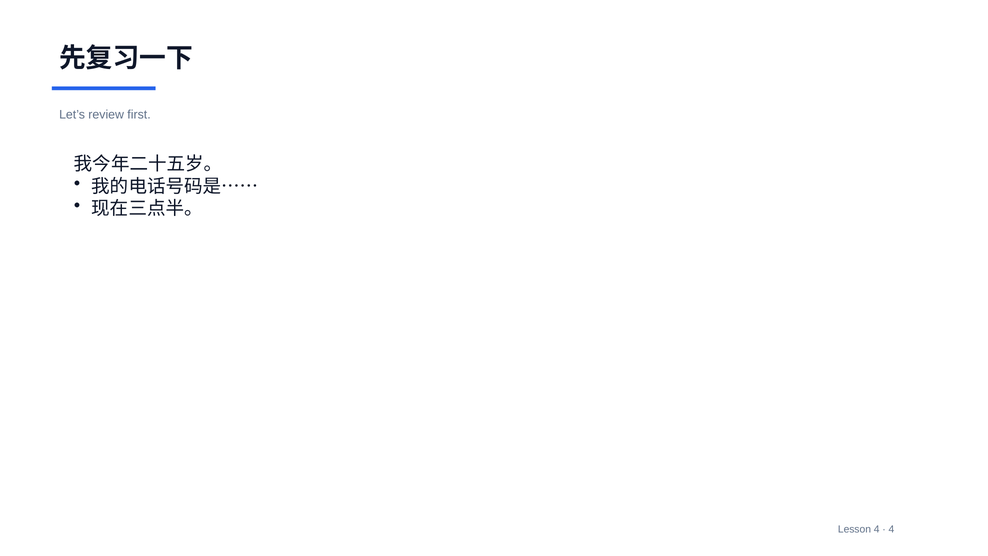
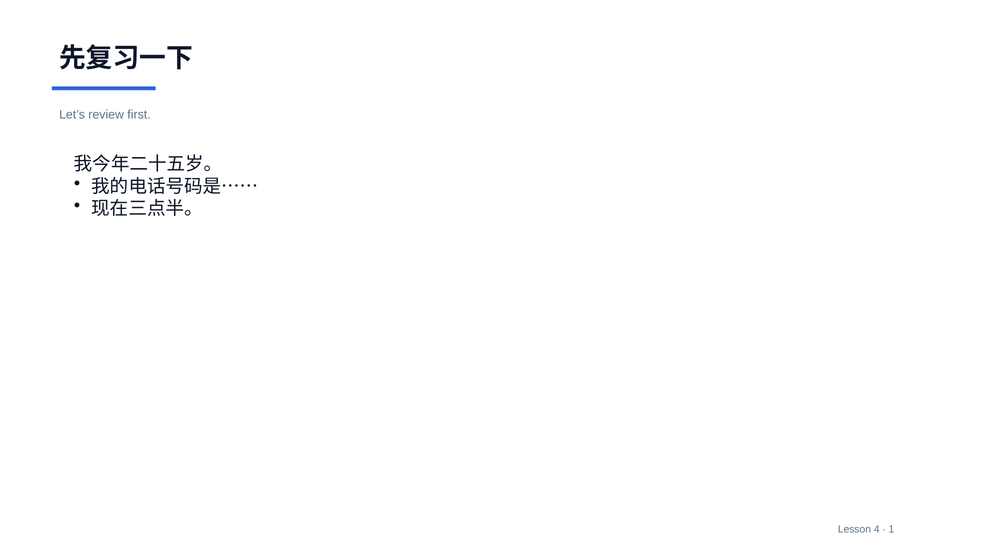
4 at (891, 529): 4 -> 1
